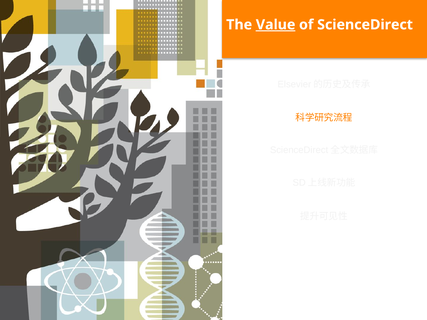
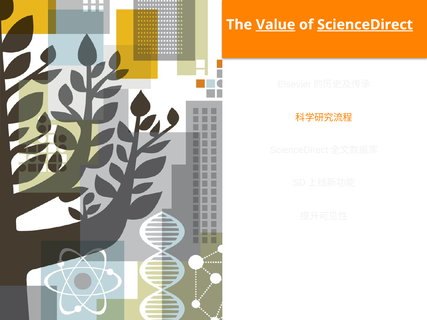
ScienceDirect at (365, 25) underline: none -> present
